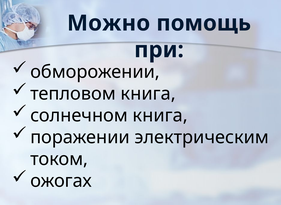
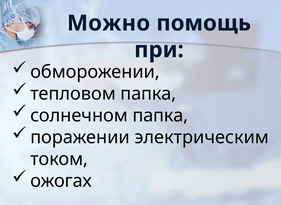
тепловом книга: книга -> папка
солнечном книга: книга -> папка
